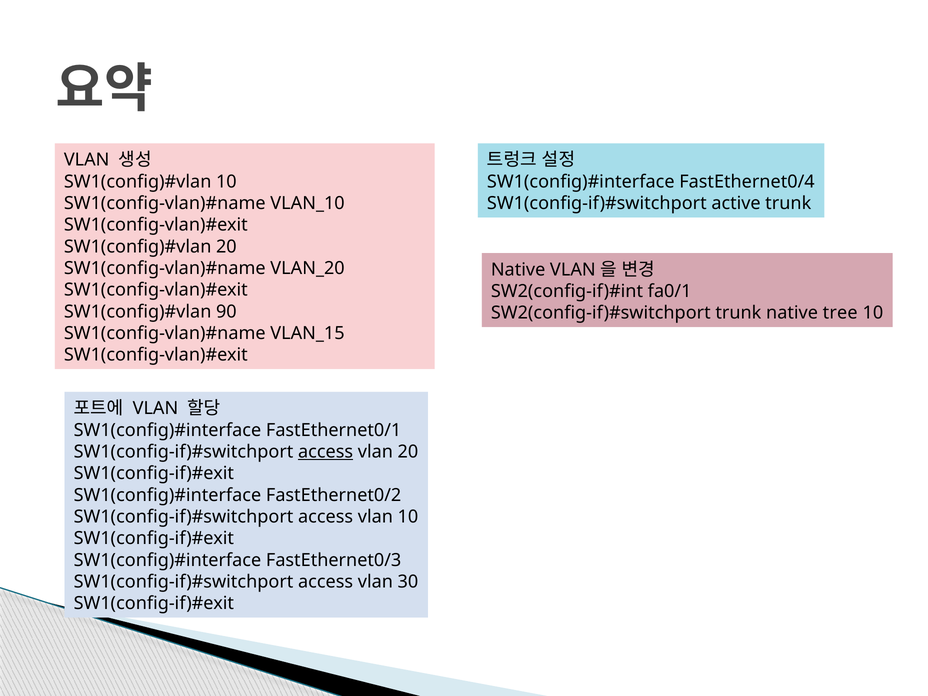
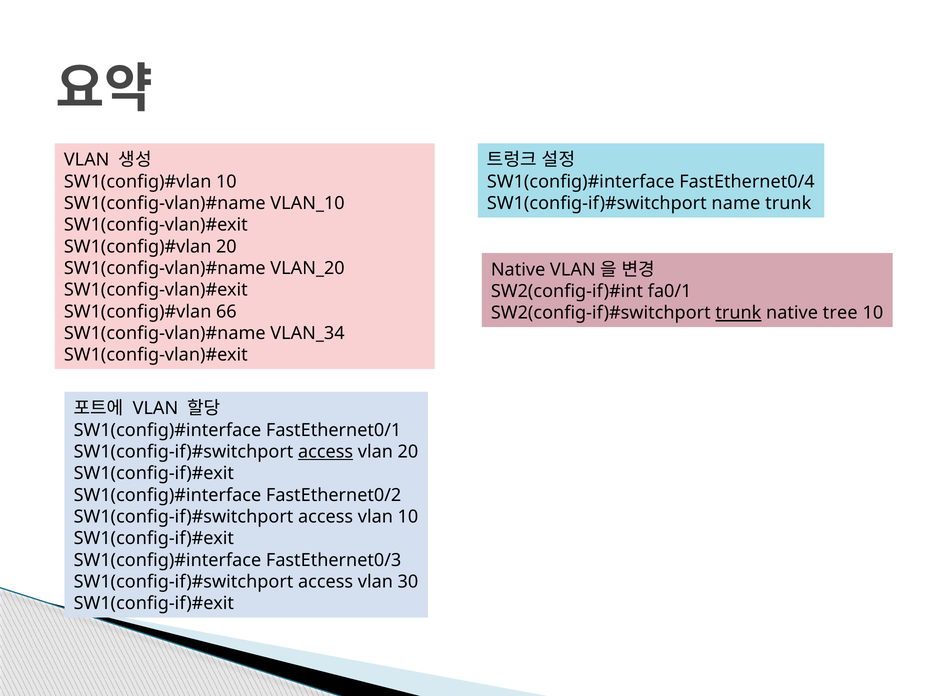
active: active -> name
90: 90 -> 66
trunk at (738, 313) underline: none -> present
VLAN_15: VLAN_15 -> VLAN_34
